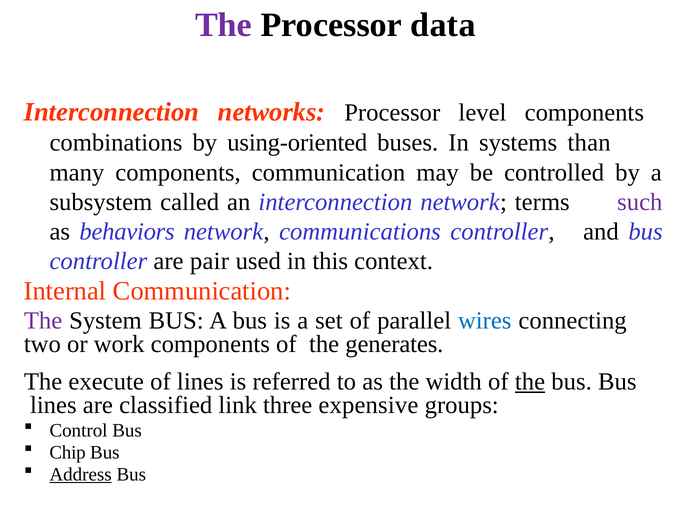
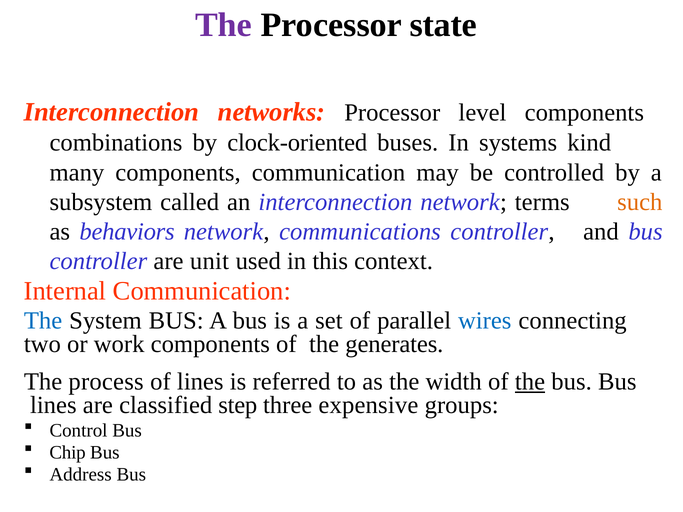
data: data -> state
using-oriented: using-oriented -> clock-oriented
than: than -> kind
such colour: purple -> orange
pair: pair -> unit
The at (43, 321) colour: purple -> blue
execute: execute -> process
link: link -> step
Address underline: present -> none
